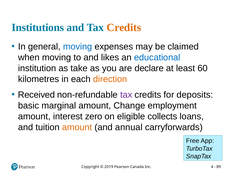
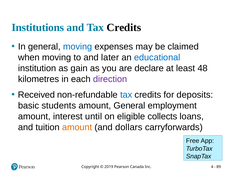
Credits at (124, 27) colour: orange -> black
likes: likes -> later
take: take -> gain
60: 60 -> 48
direction colour: orange -> purple
tax at (126, 95) colour: purple -> blue
marginal: marginal -> students
amount Change: Change -> General
zero: zero -> until
annual: annual -> dollars
